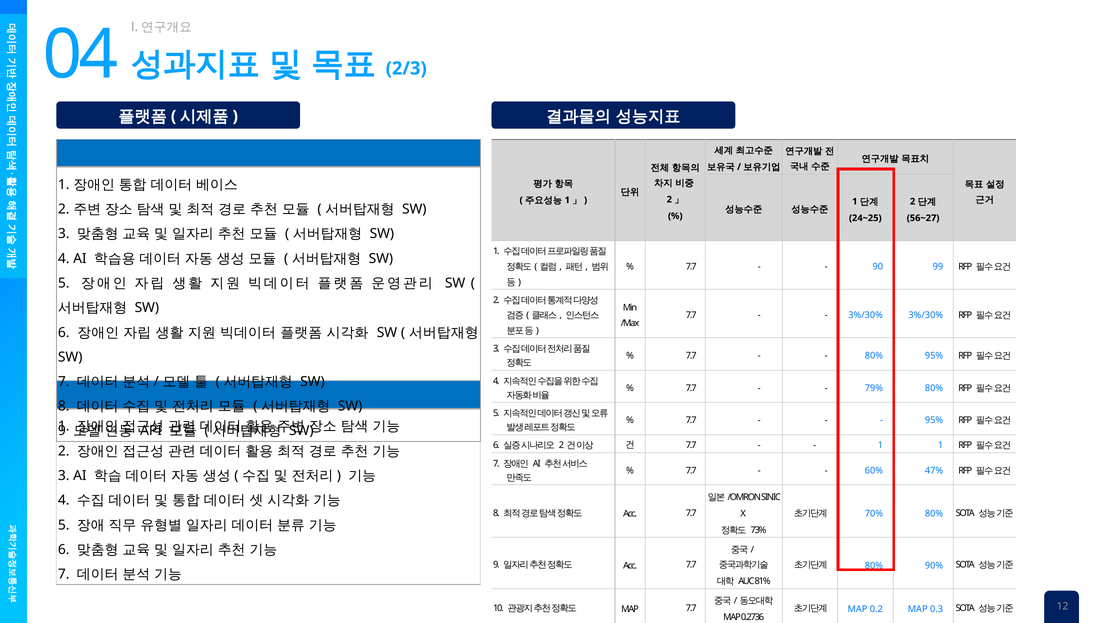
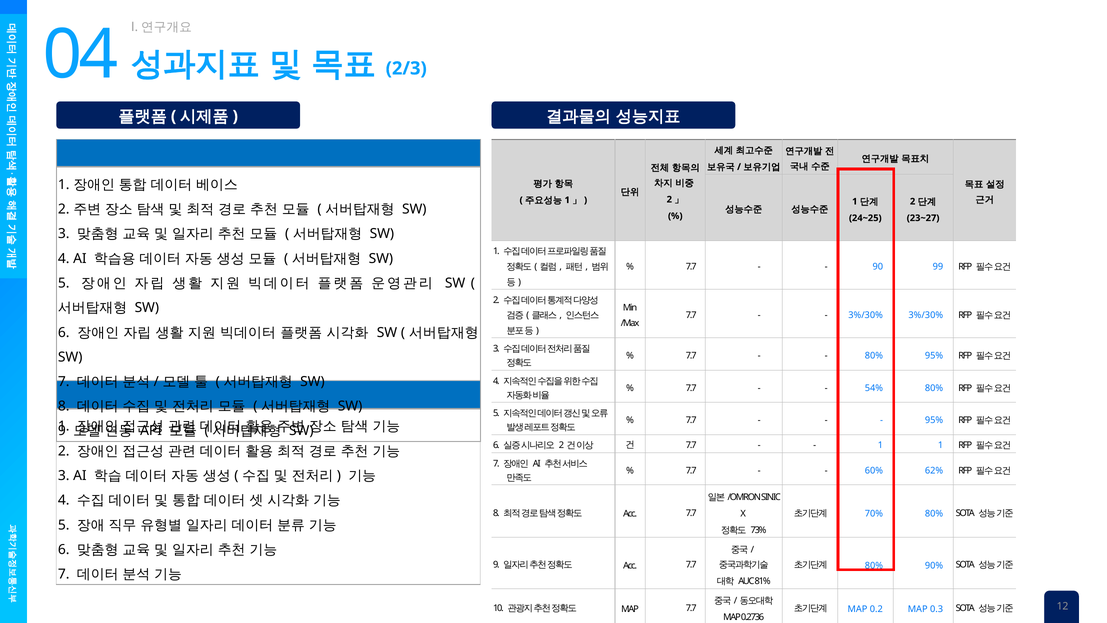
56~27: 56~27 -> 23~27
79%: 79% -> 54%
47%: 47% -> 62%
